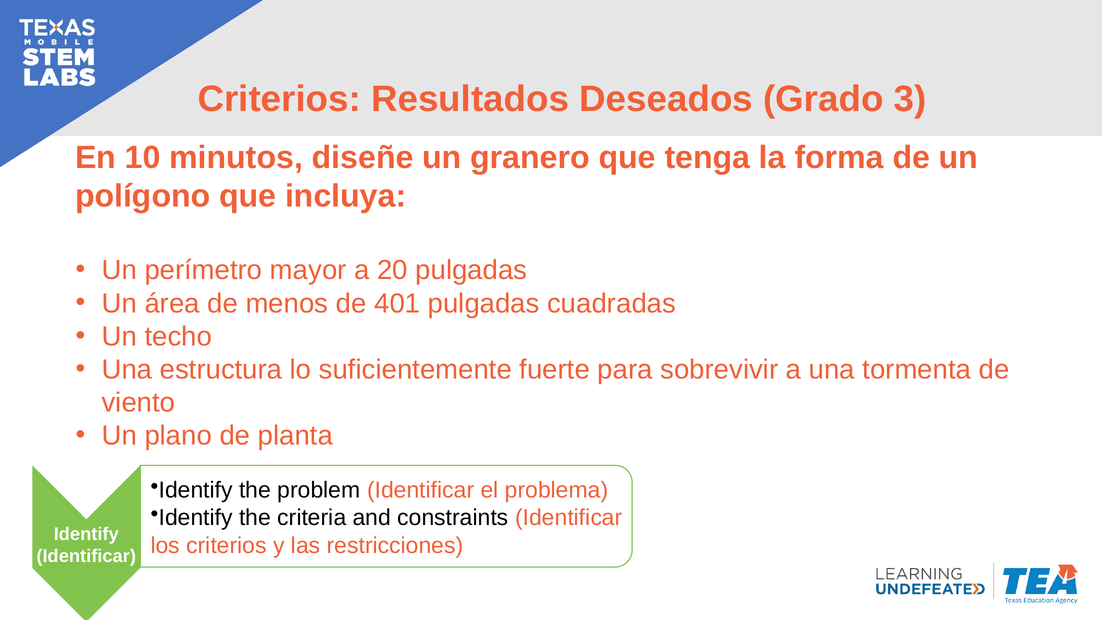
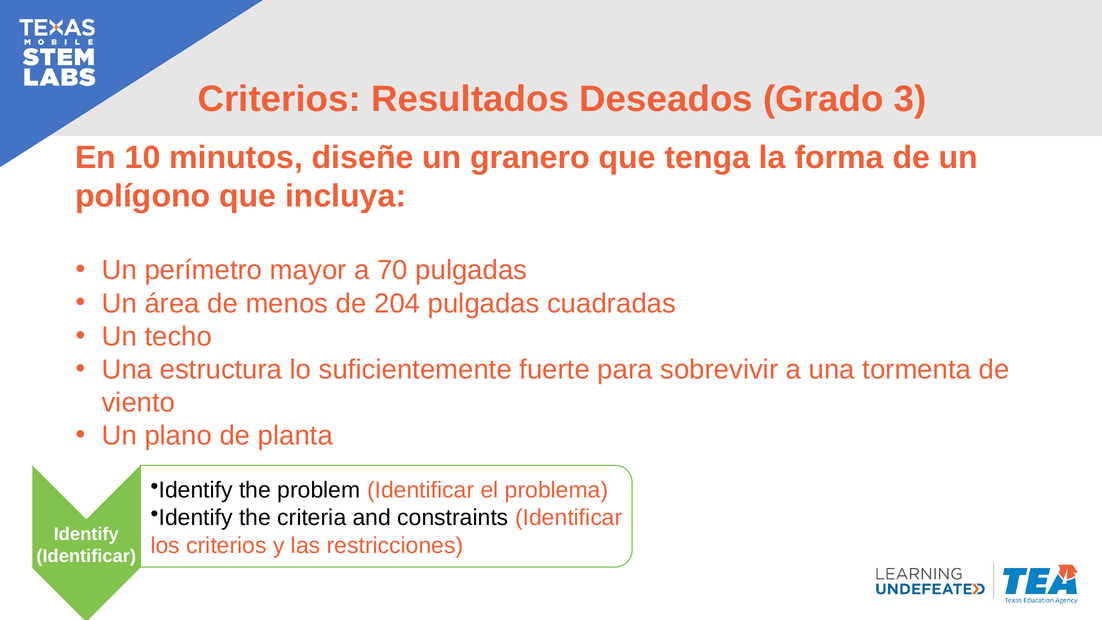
20: 20 -> 70
401: 401 -> 204
